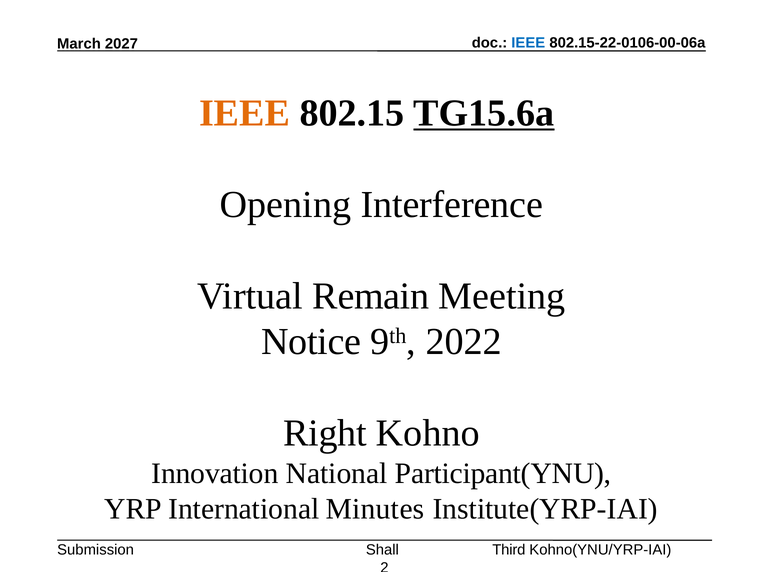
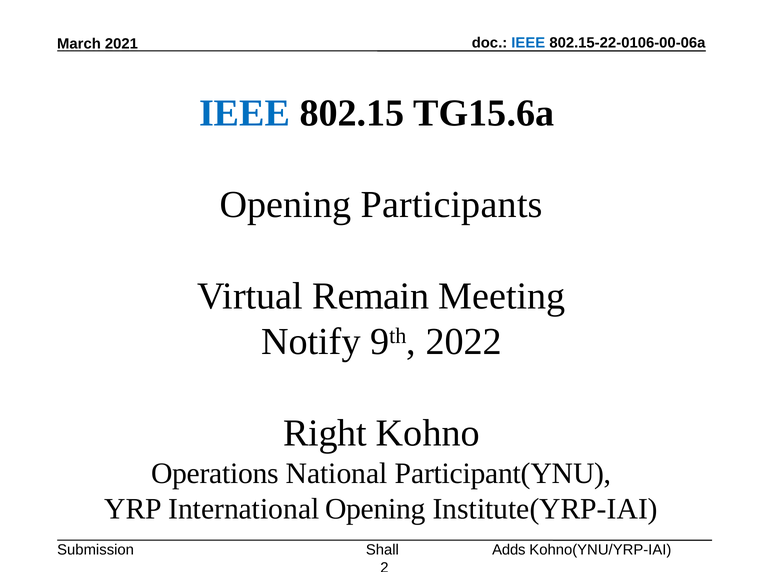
2027: 2027 -> 2021
IEEE at (245, 113) colour: orange -> blue
TG15.6a underline: present -> none
Interference: Interference -> Participants
Notice: Notice -> Notify
Innovation: Innovation -> Operations
International Minutes: Minutes -> Opening
Third: Third -> Adds
